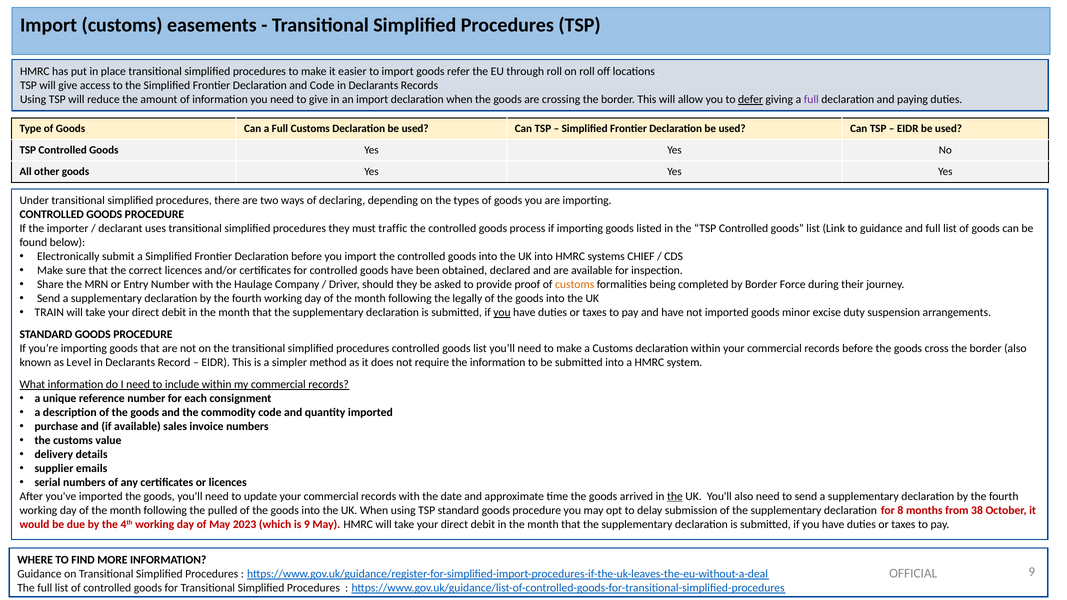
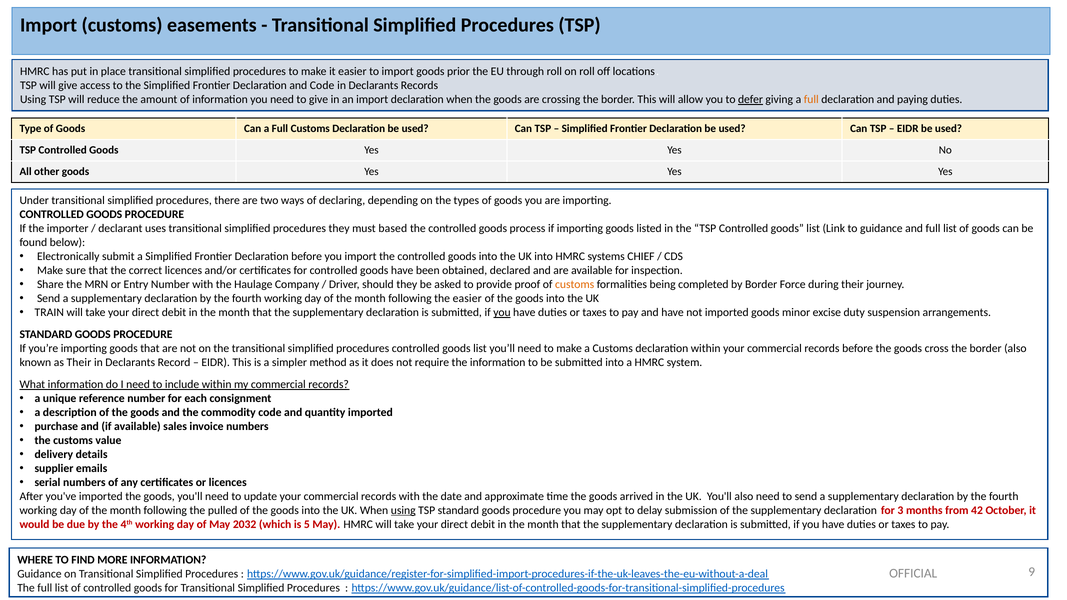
refer: refer -> prior
full at (811, 99) colour: purple -> orange
traffic: traffic -> based
the legally: legally -> easier
as Level: Level -> Their
the at (675, 496) underline: present -> none
using at (403, 510) underline: none -> present
8: 8 -> 3
38: 38 -> 42
2023: 2023 -> 2032
is 9: 9 -> 5
